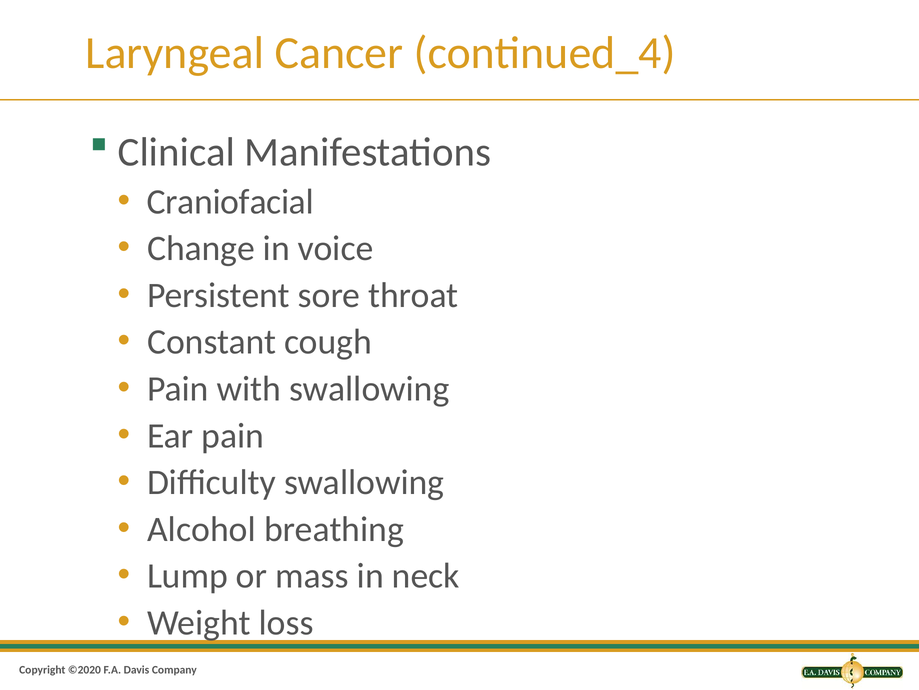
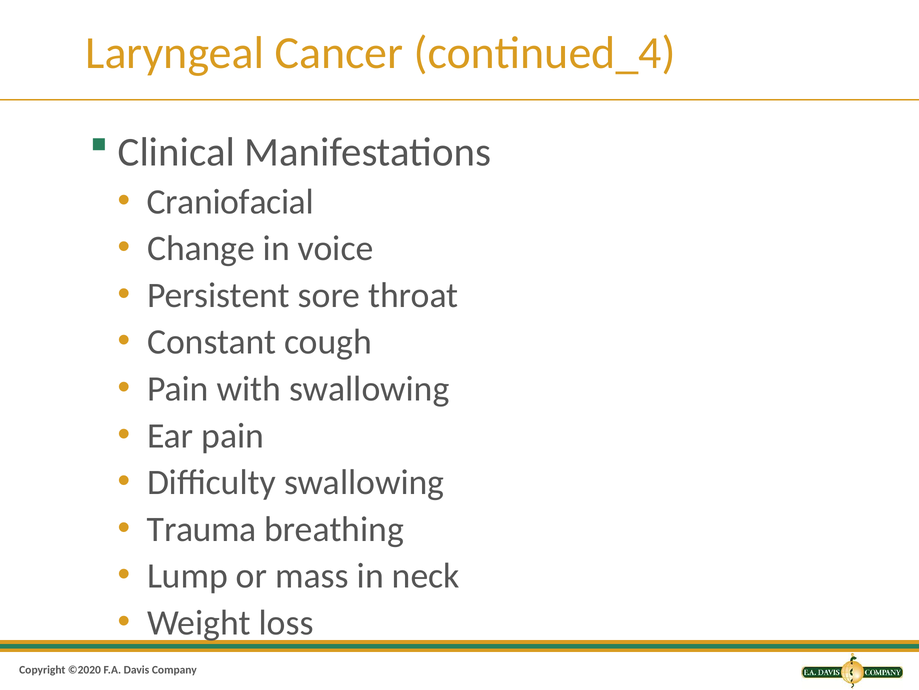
Alcohol: Alcohol -> Trauma
